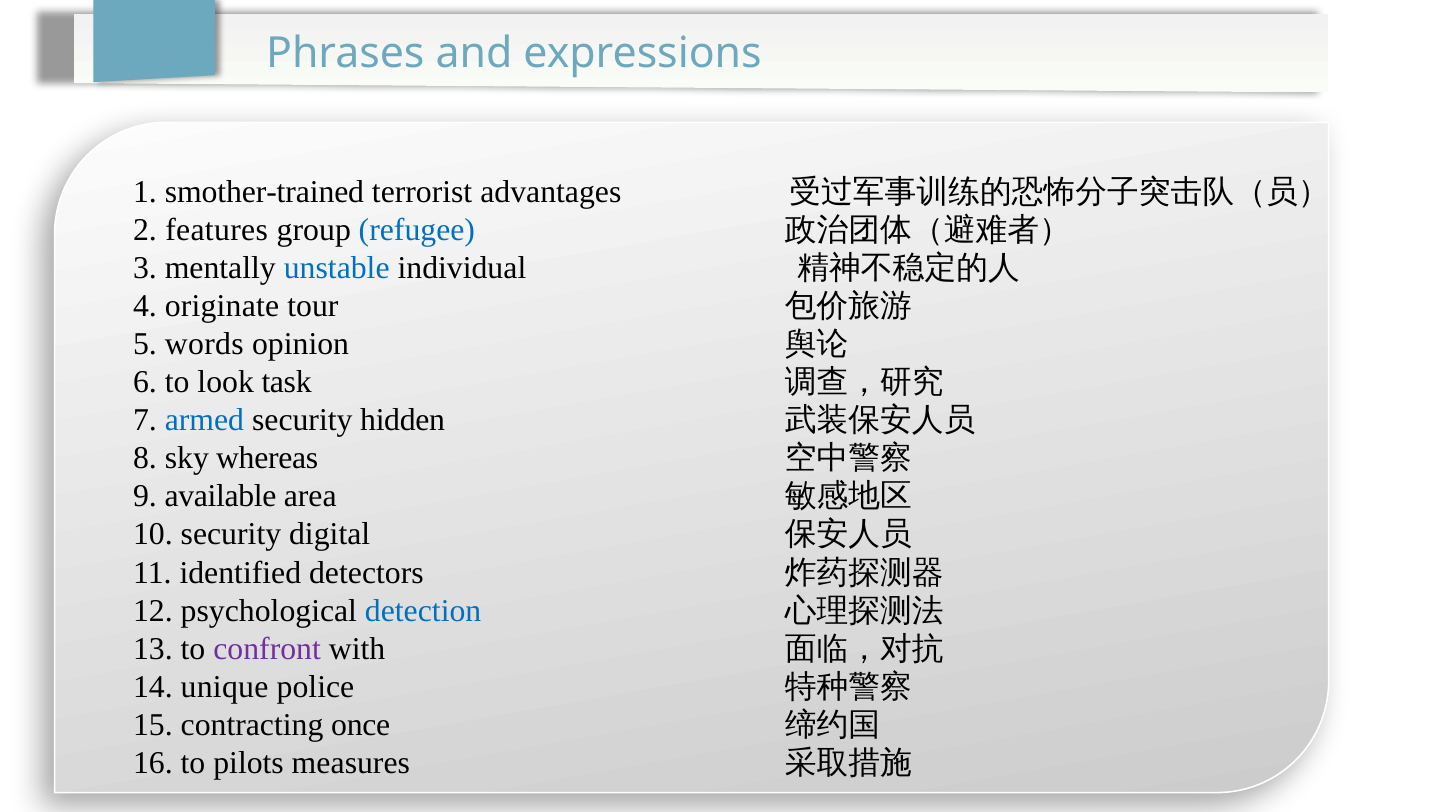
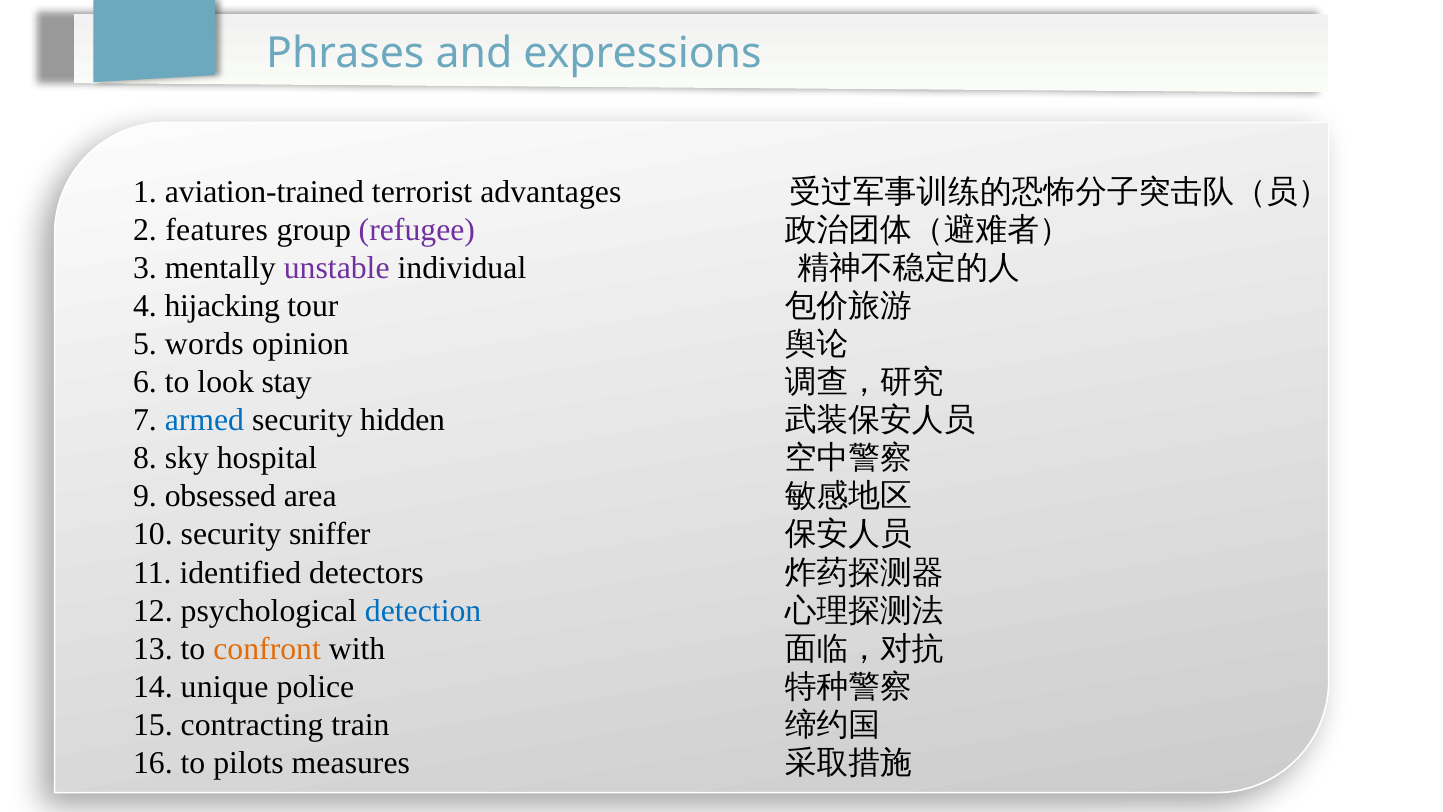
smother-trained: smother-trained -> aviation-trained
refugee colour: blue -> purple
unstable colour: blue -> purple
originate: originate -> hijacking
task: task -> stay
whereas: whereas -> hospital
available: available -> obsessed
digital: digital -> sniffer
confront colour: purple -> orange
once: once -> train
